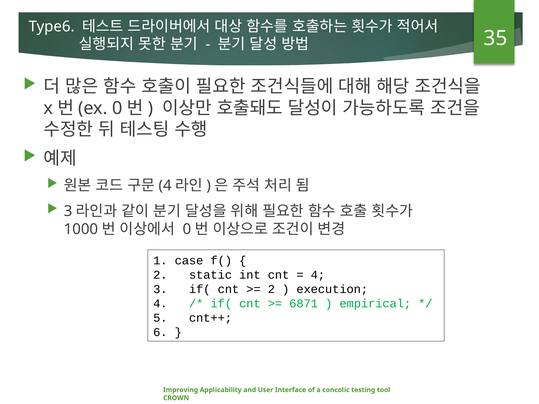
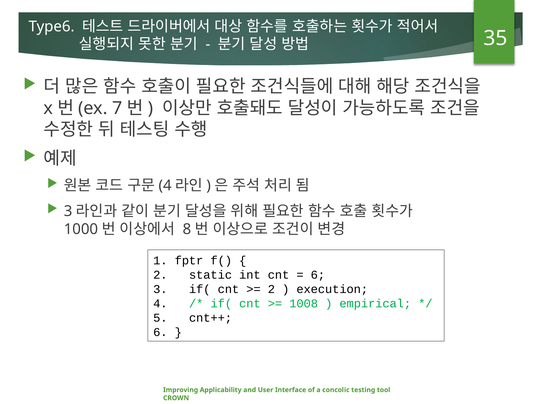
0 at (117, 108): 0 -> 7
0 at (187, 229): 0 -> 8
case: case -> fptr
4 at (318, 275): 4 -> 6
6871: 6871 -> 1008
